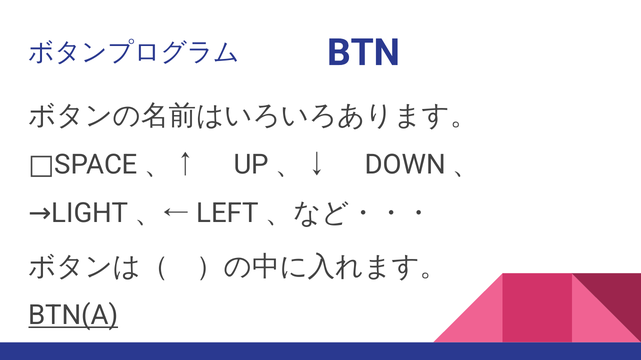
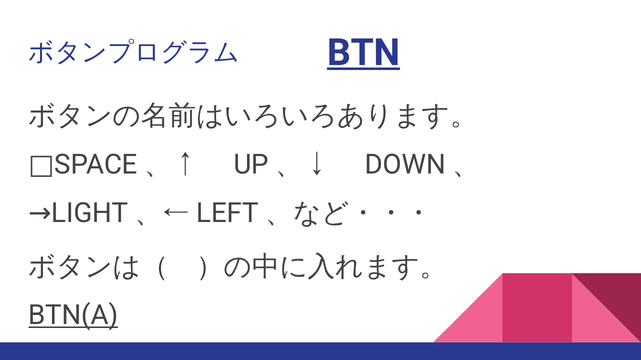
BTN underline: none -> present
